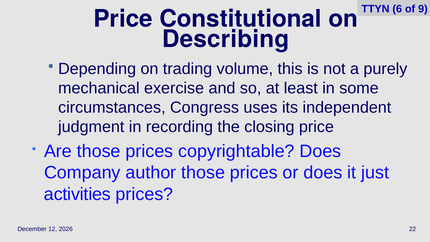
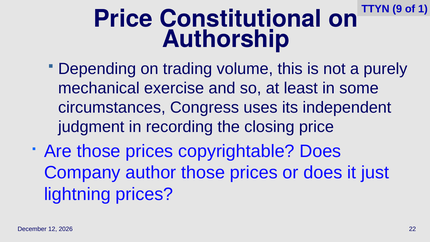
6: 6 -> 9
9: 9 -> 1
Describing: Describing -> Authorship
activities: activities -> lightning
